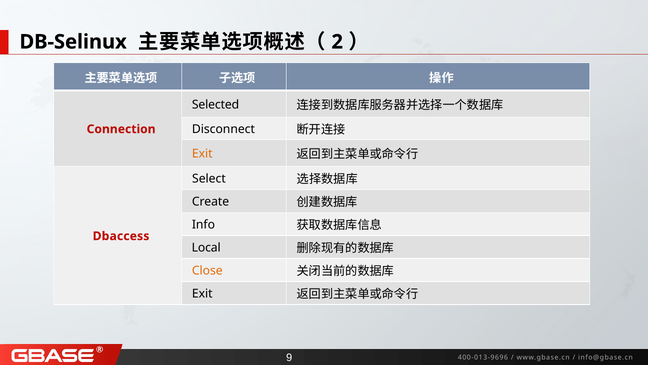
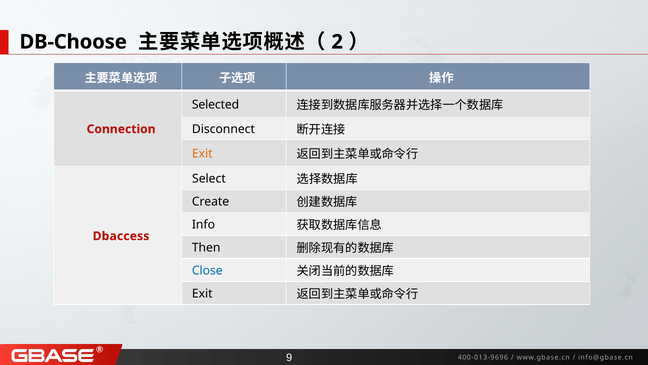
DB-Selinux: DB-Selinux -> DB-Choose
Local: Local -> Then
Close colour: orange -> blue
